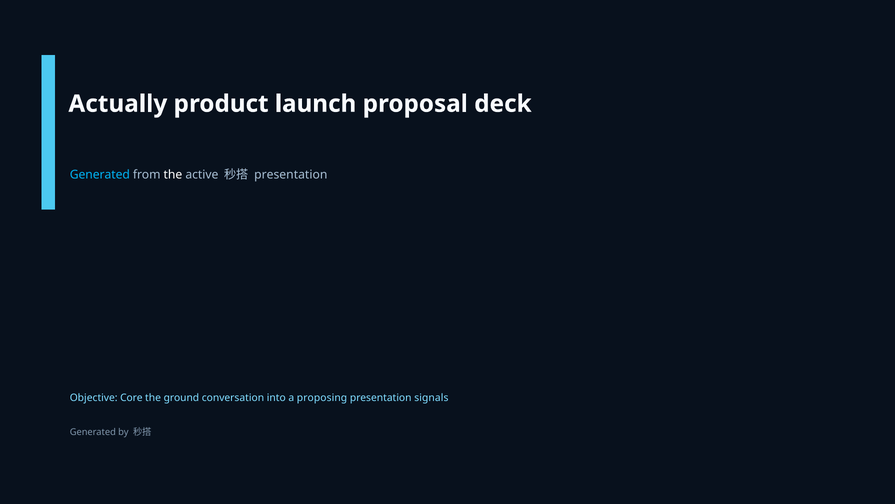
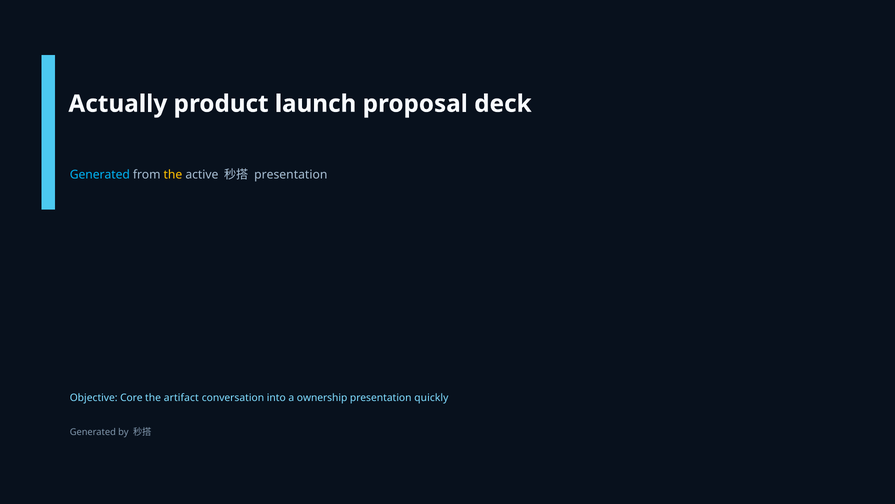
the at (173, 175) colour: white -> yellow
ground: ground -> artifact
proposing: proposing -> ownership
signals: signals -> quickly
